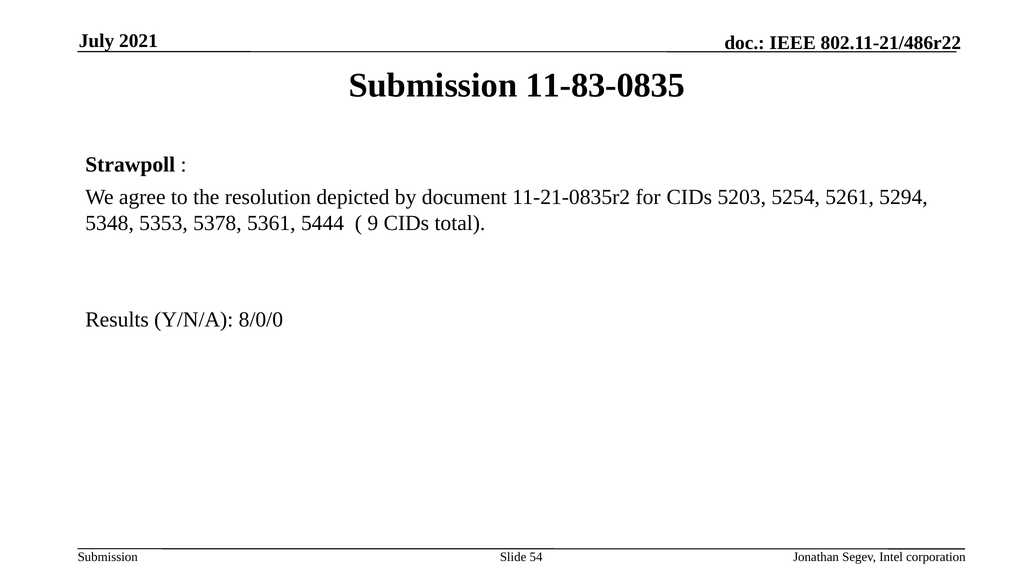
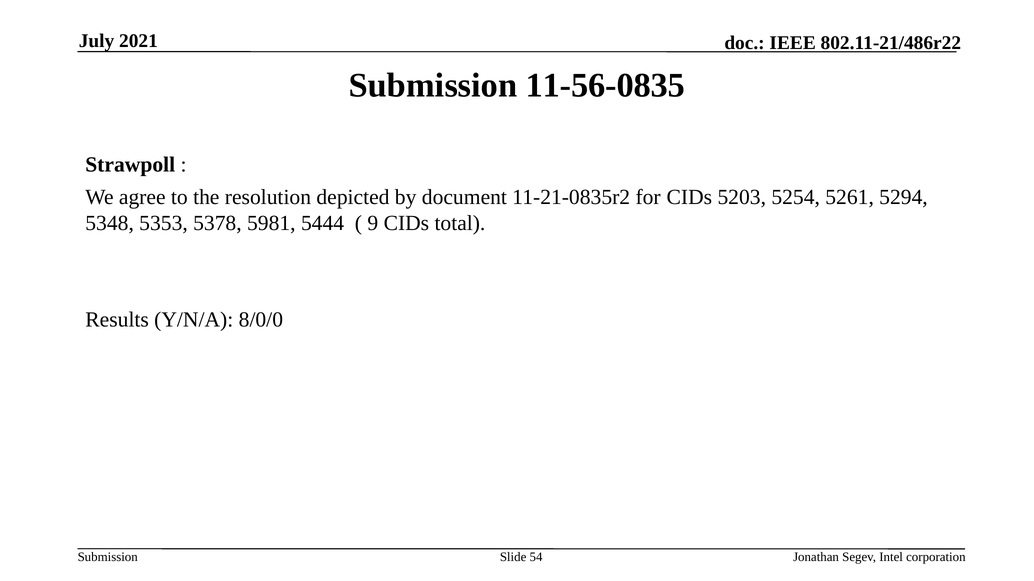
11-83-0835: 11-83-0835 -> 11-56-0835
5361: 5361 -> 5981
